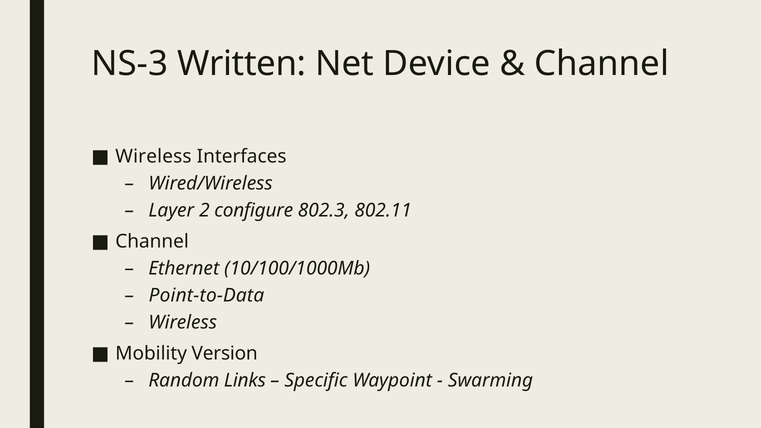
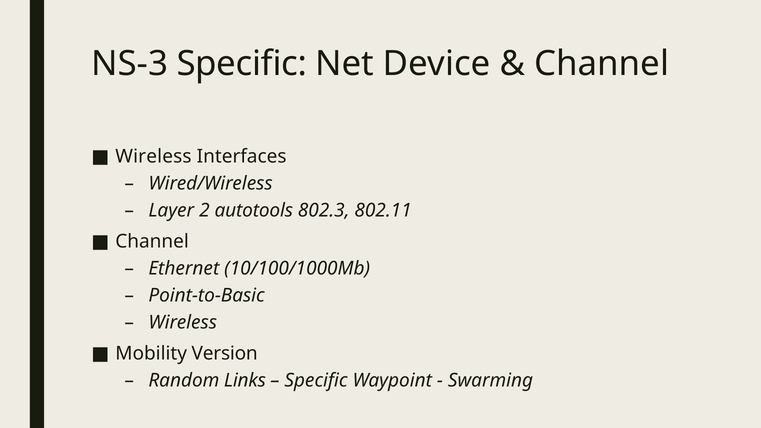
NS-3 Written: Written -> Specific
configure: configure -> autotools
Point-to-Data: Point-to-Data -> Point-to-Basic
